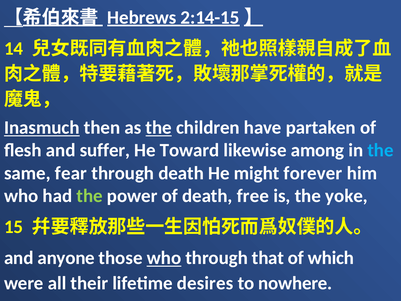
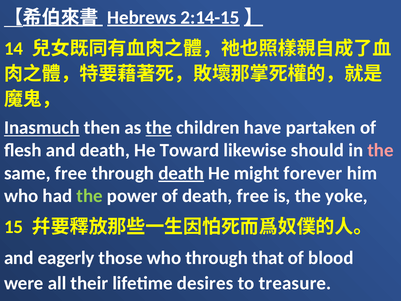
and suffer: suffer -> death
among: among -> should
the at (380, 150) colour: light blue -> pink
same fear: fear -> free
death at (181, 173) underline: none -> present
anyone: anyone -> eagerly
who at (164, 258) underline: present -> none
which: which -> blood
nowhere: nowhere -> treasure
